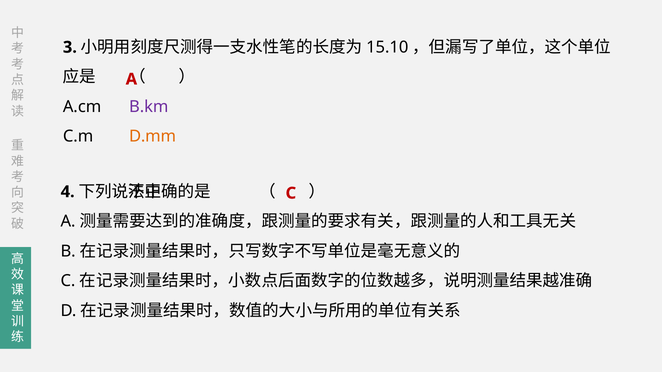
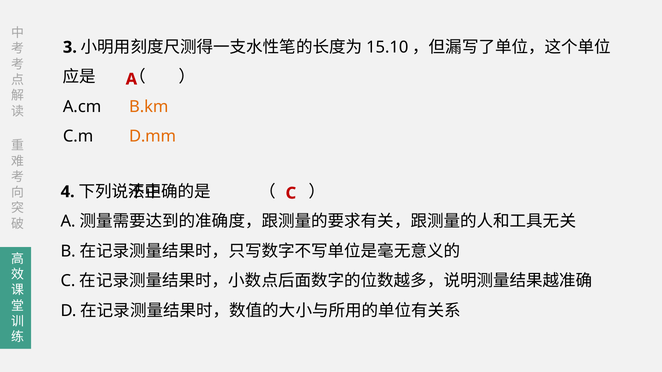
B.km colour: purple -> orange
